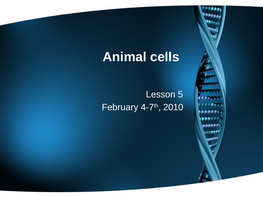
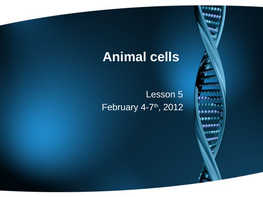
2010: 2010 -> 2012
